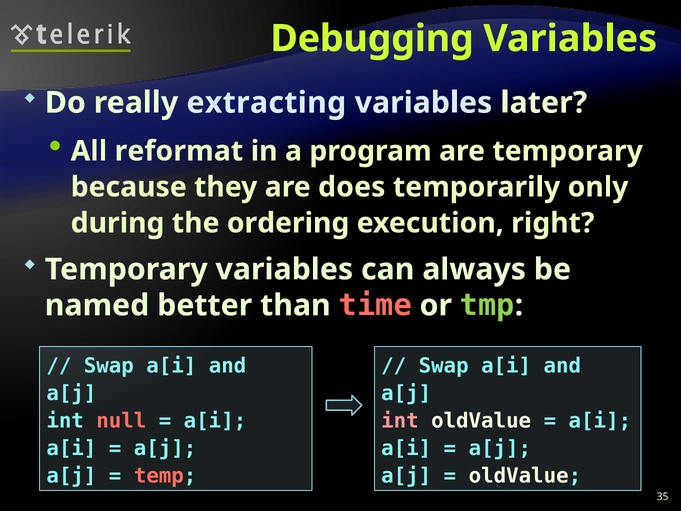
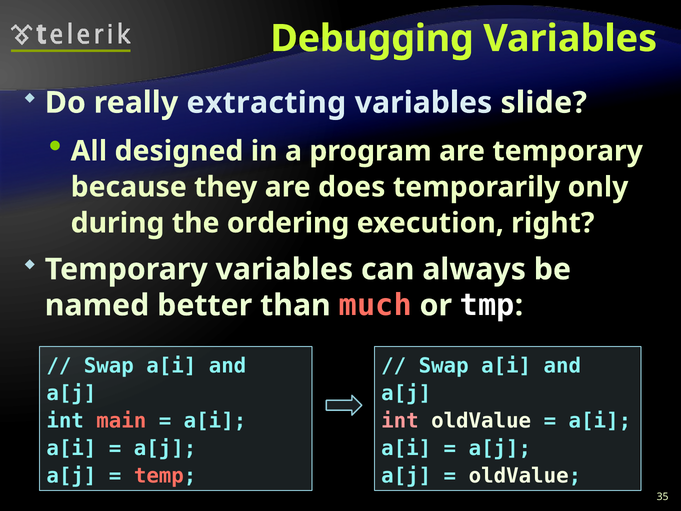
later: later -> slide
reformat: reformat -> designed
time: time -> much
tmp colour: light green -> white
null: null -> main
